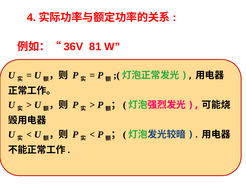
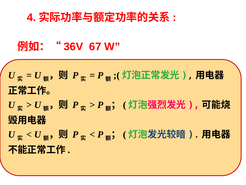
81: 81 -> 67
